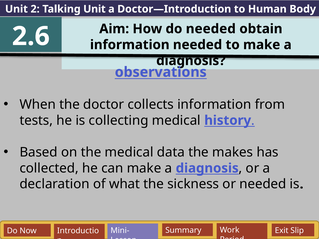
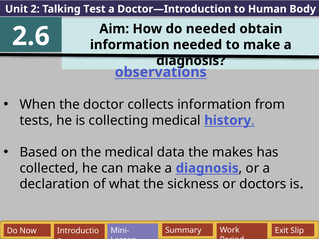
Talking Unit: Unit -> Test
or needed: needed -> doctors
